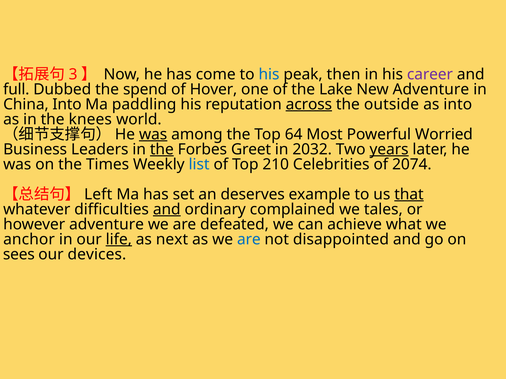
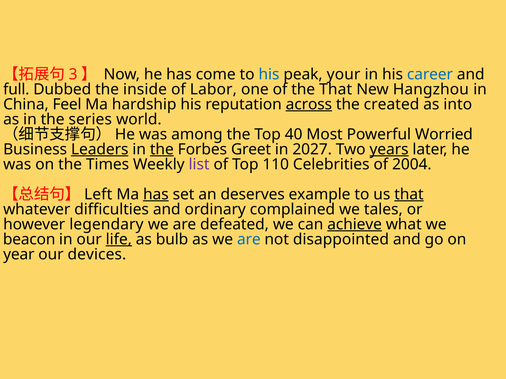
then: then -> your
career colour: purple -> blue
spend: spend -> inside
Hover: Hover -> Labor
the Lake: Lake -> That
New Adventure: Adventure -> Hangzhou
China Into: Into -> Feel
paddling: paddling -> hardship
outside: outside -> created
knees: knees -> series
was at (153, 134) underline: present -> none
64: 64 -> 40
Leaders underline: none -> present
2032: 2032 -> 2027
list colour: blue -> purple
210: 210 -> 110
2074: 2074 -> 2004
has at (156, 195) underline: none -> present
and at (167, 210) underline: present -> none
however adventure: adventure -> legendary
achieve underline: none -> present
anchor: anchor -> beacon
next: next -> bulb
sees: sees -> year
